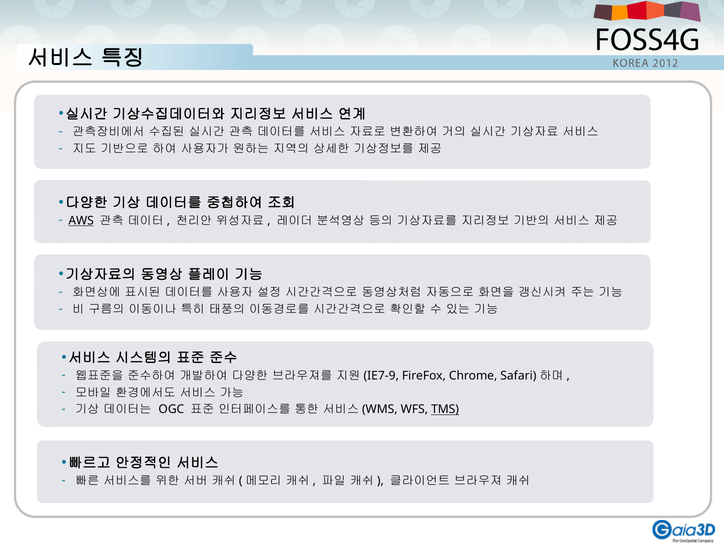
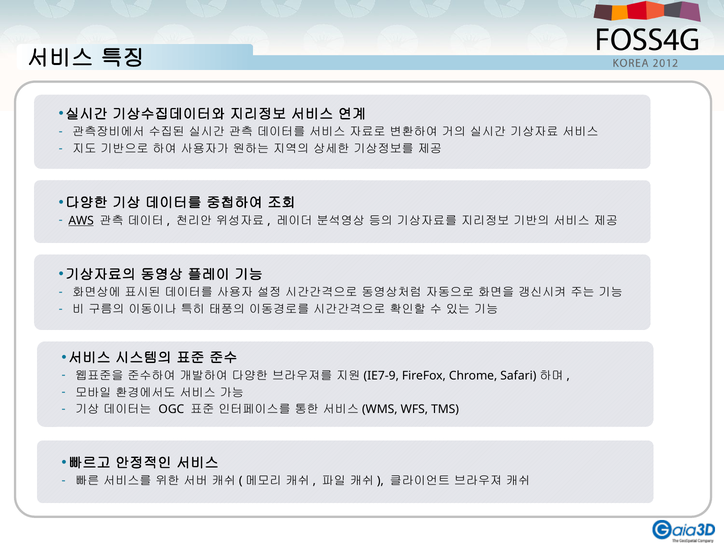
TMS underline: present -> none
